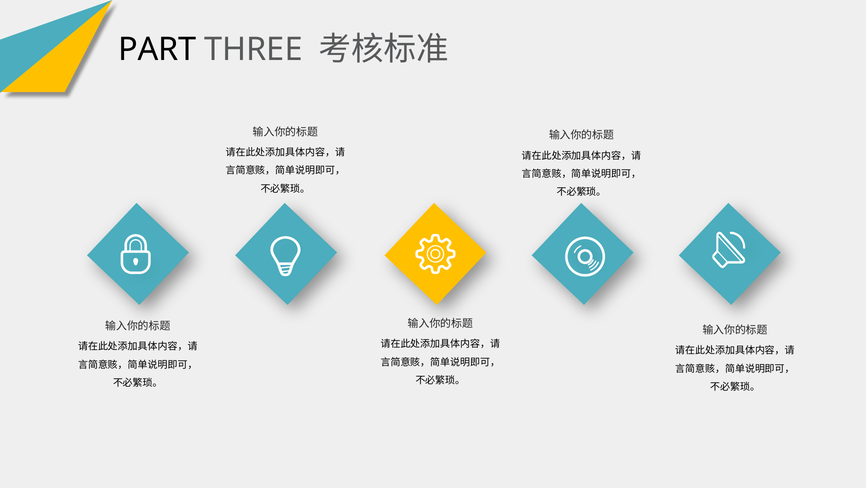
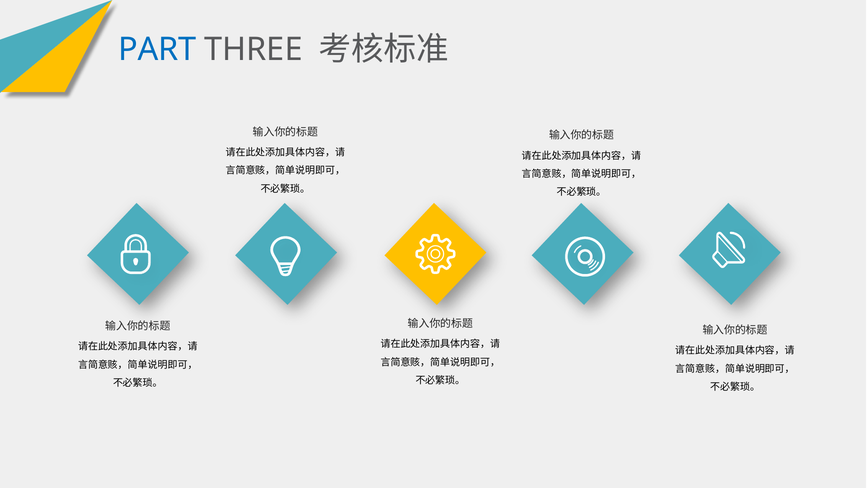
PART colour: black -> blue
